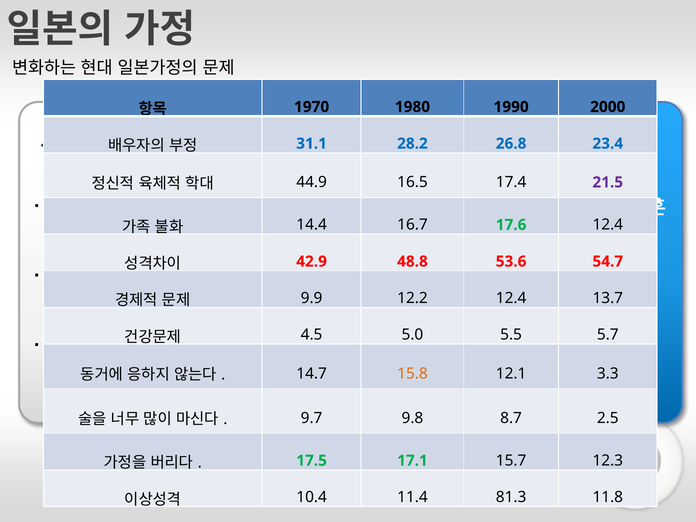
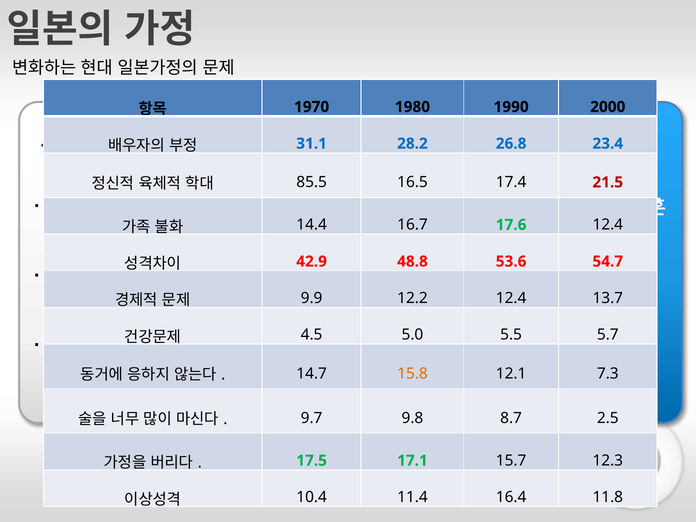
44.9: 44.9 -> 85.5
21.5 colour: purple -> red
3.3: 3.3 -> 7.3
81.3: 81.3 -> 16.4
